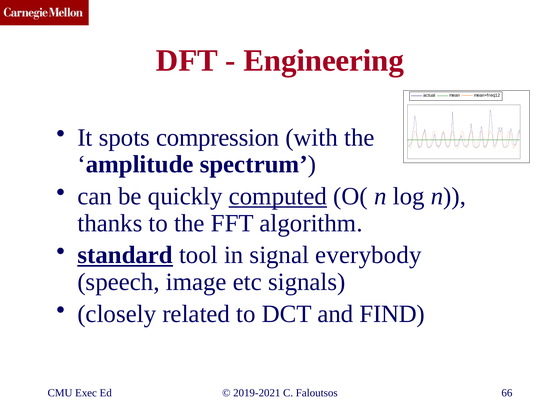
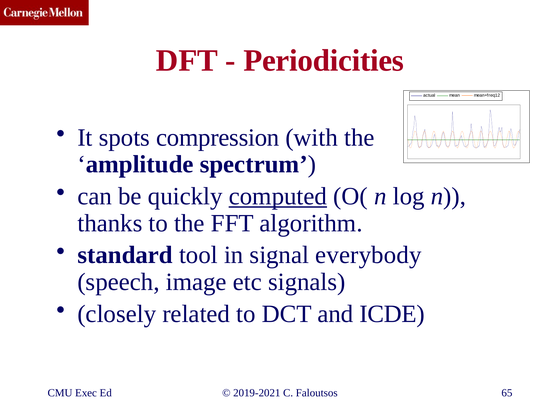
Engineering: Engineering -> Periodicities
standard underline: present -> none
FIND: FIND -> ICDE
66: 66 -> 65
